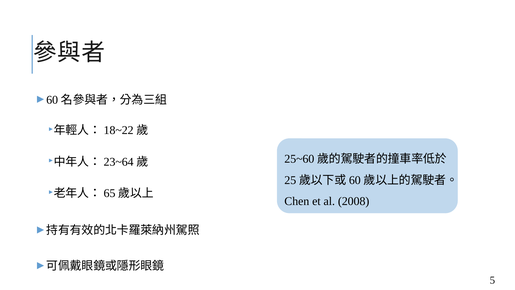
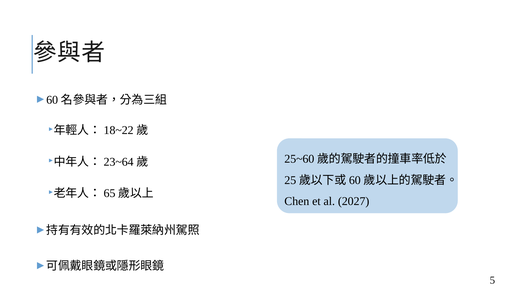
2008: 2008 -> 2027
